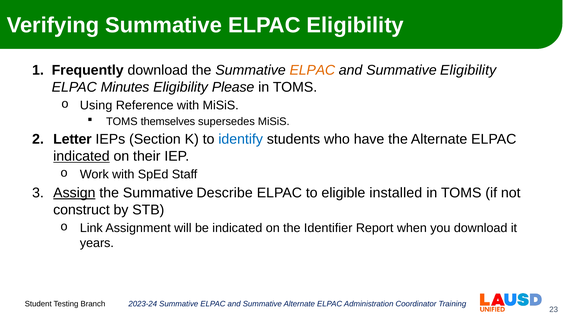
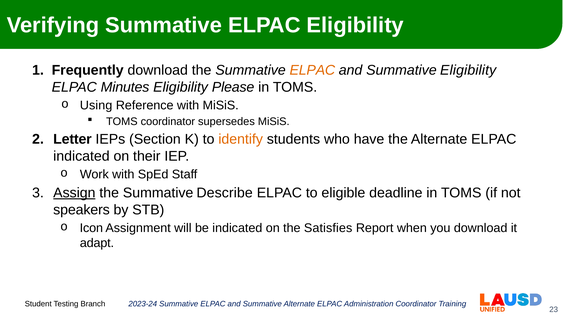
TOMS themselves: themselves -> coordinator
identify colour: blue -> orange
indicated at (81, 156) underline: present -> none
installed: installed -> deadline
construct: construct -> speakers
Link: Link -> Icon
Identifier: Identifier -> Satisfies
years: years -> adapt
